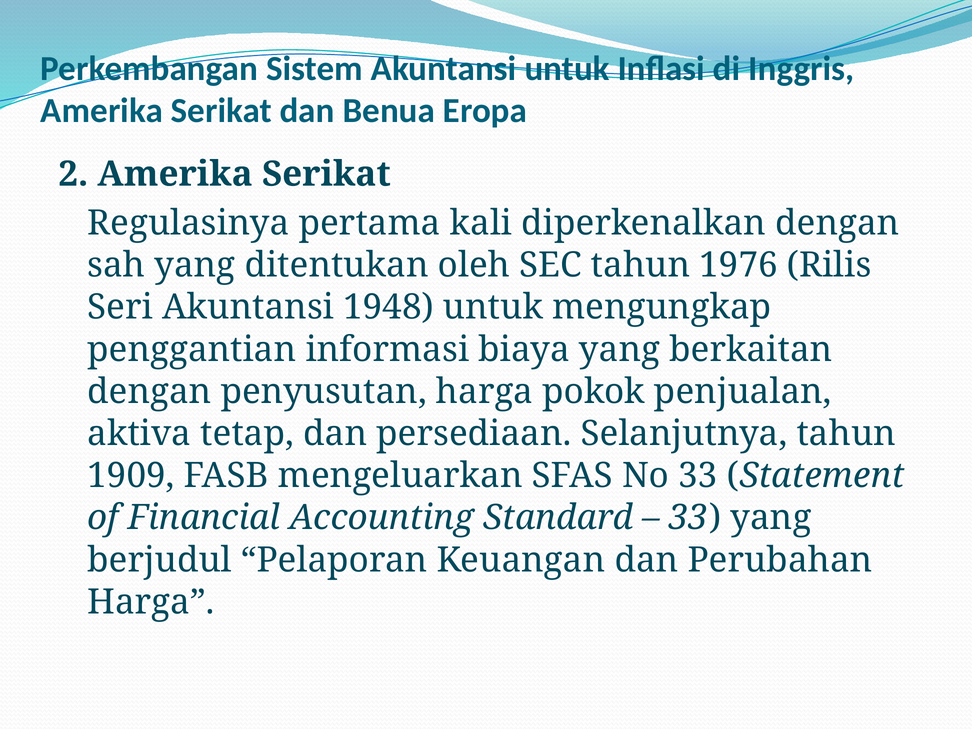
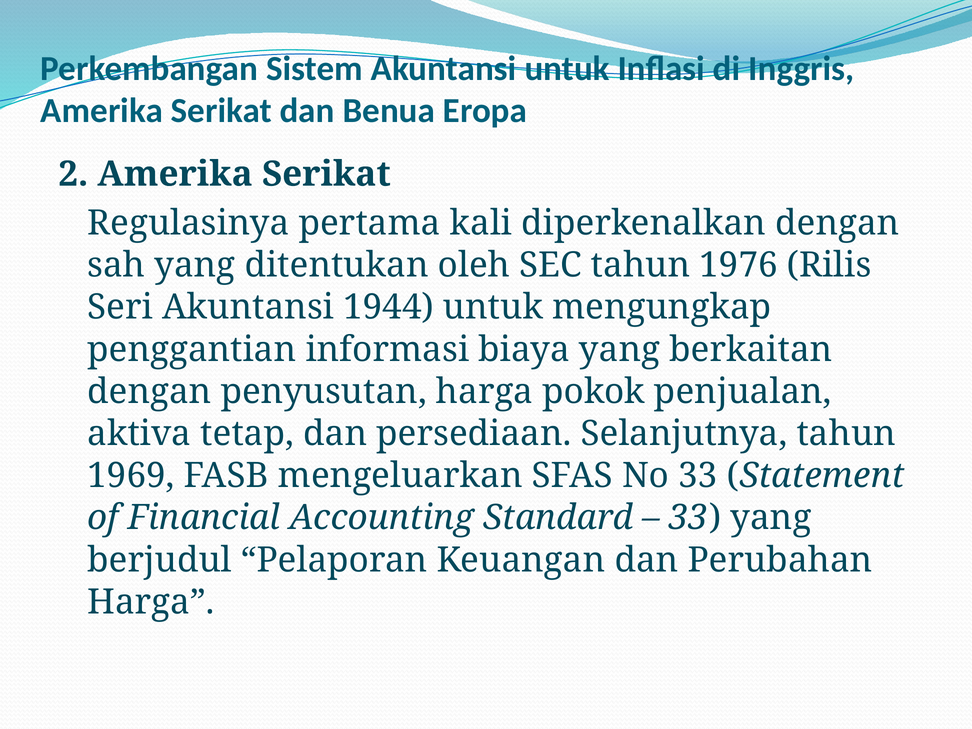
1948: 1948 -> 1944
1909: 1909 -> 1969
